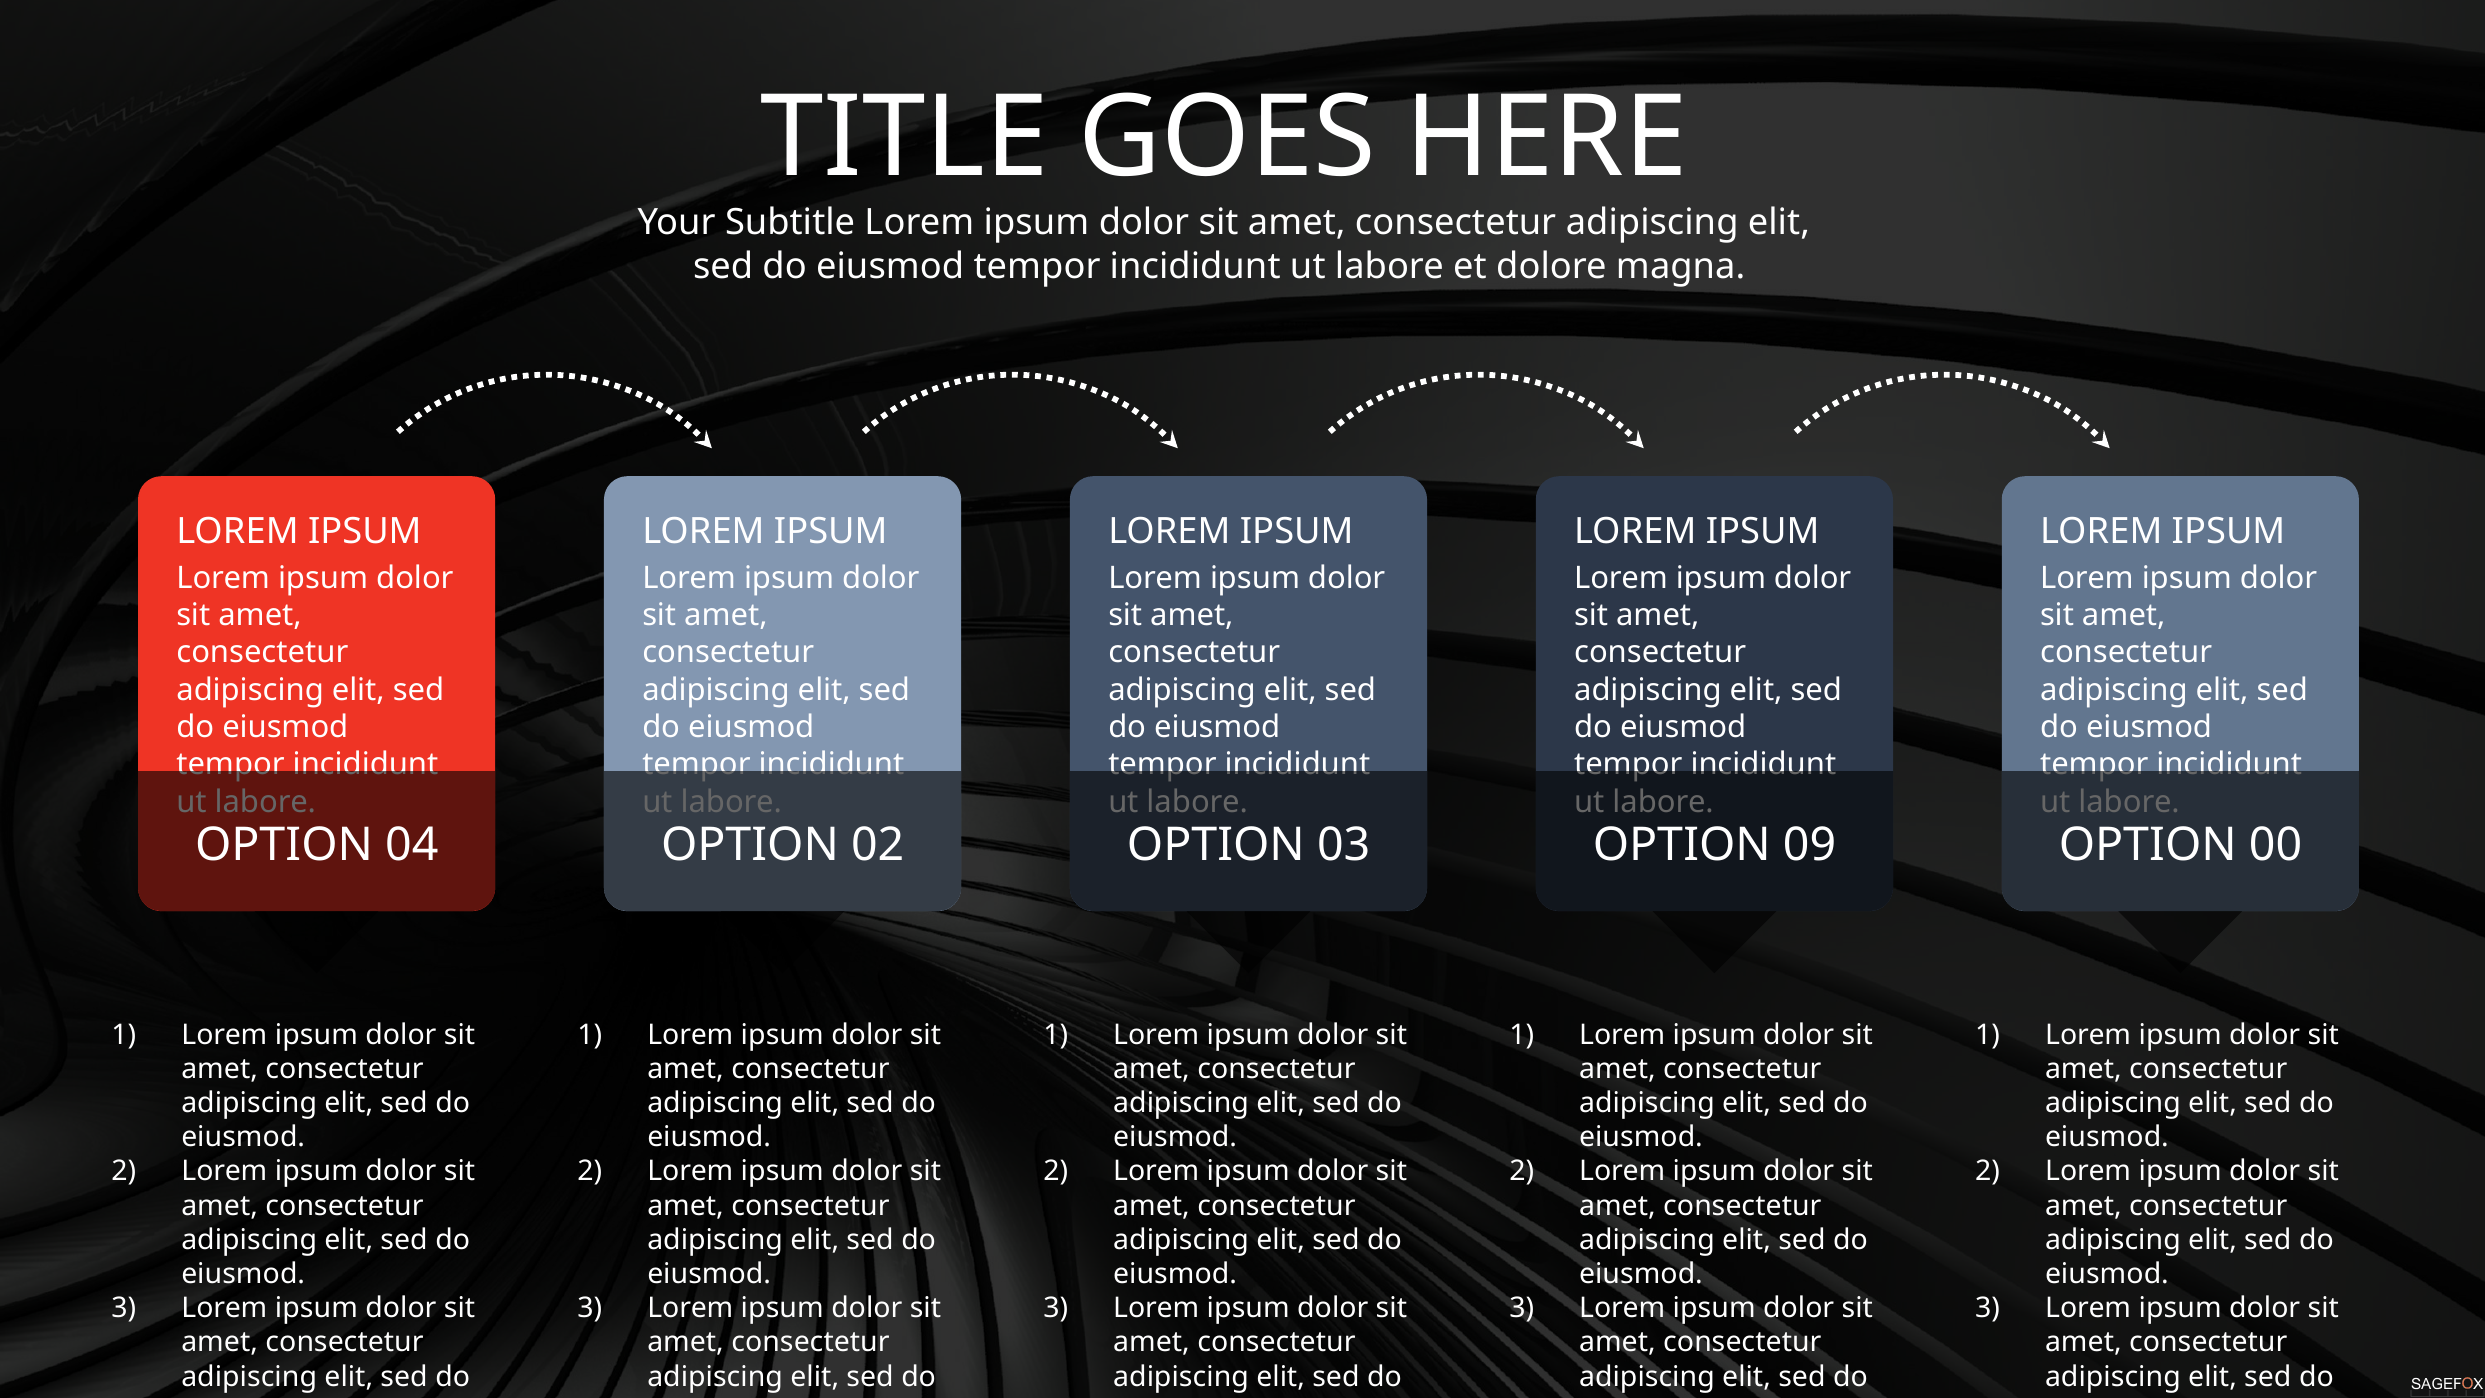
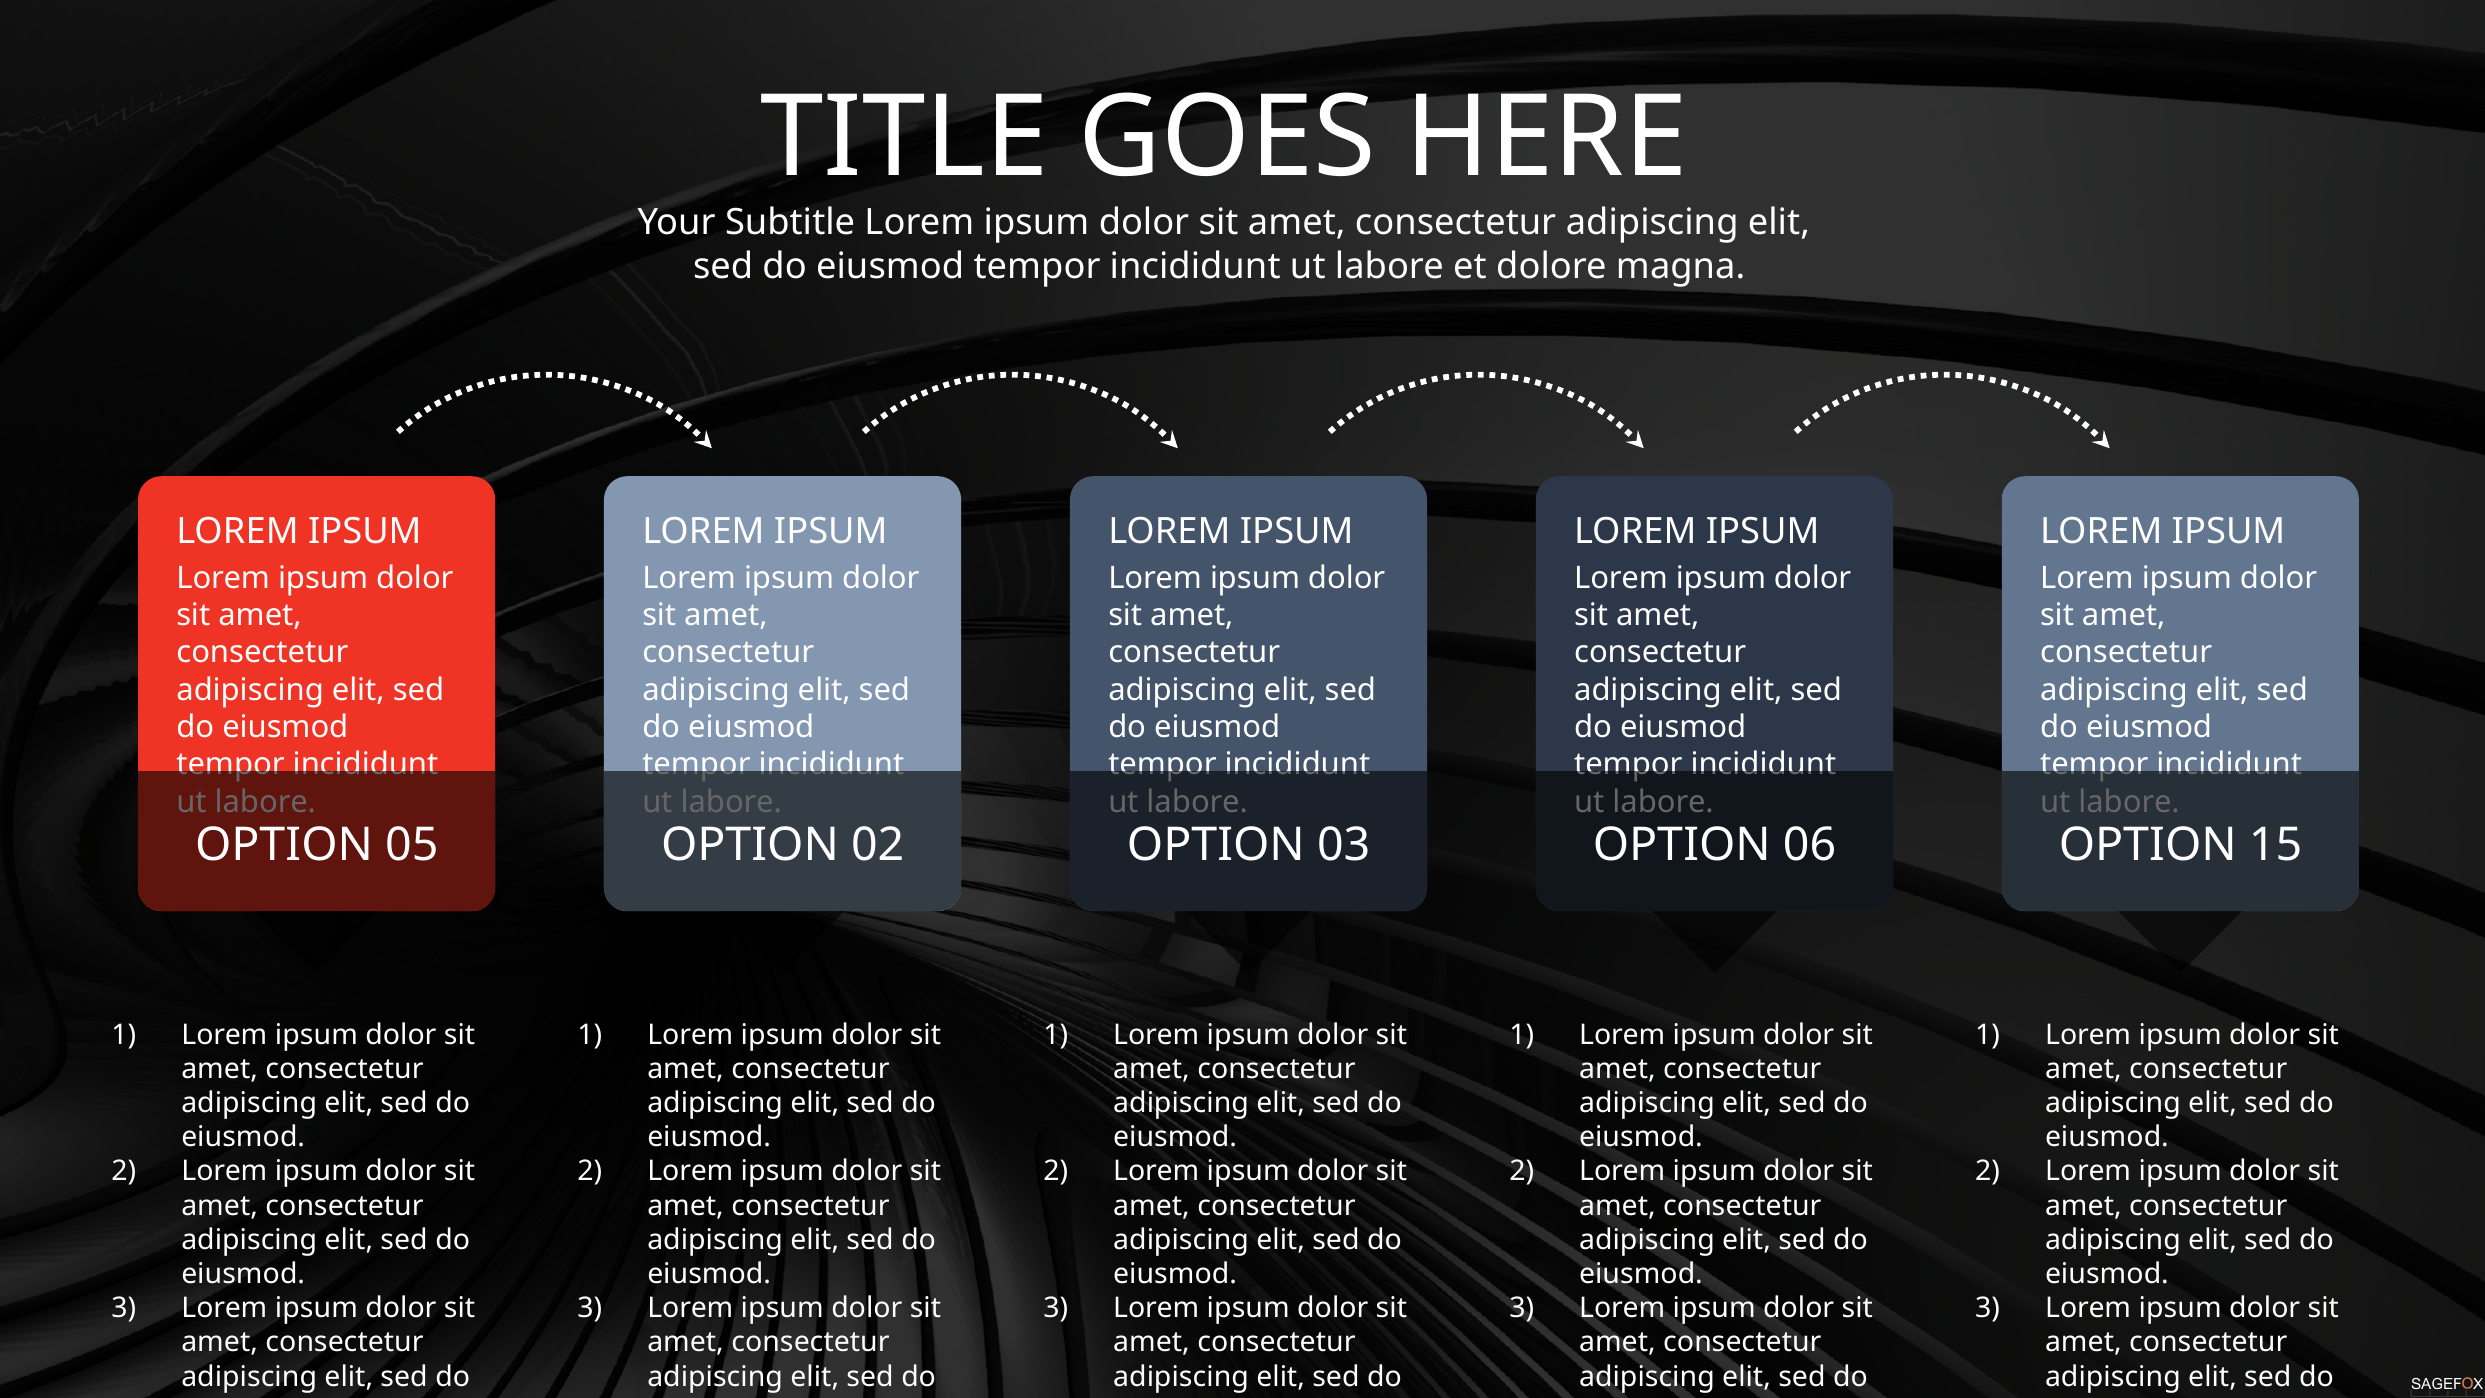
04: 04 -> 05
09: 09 -> 06
00: 00 -> 15
